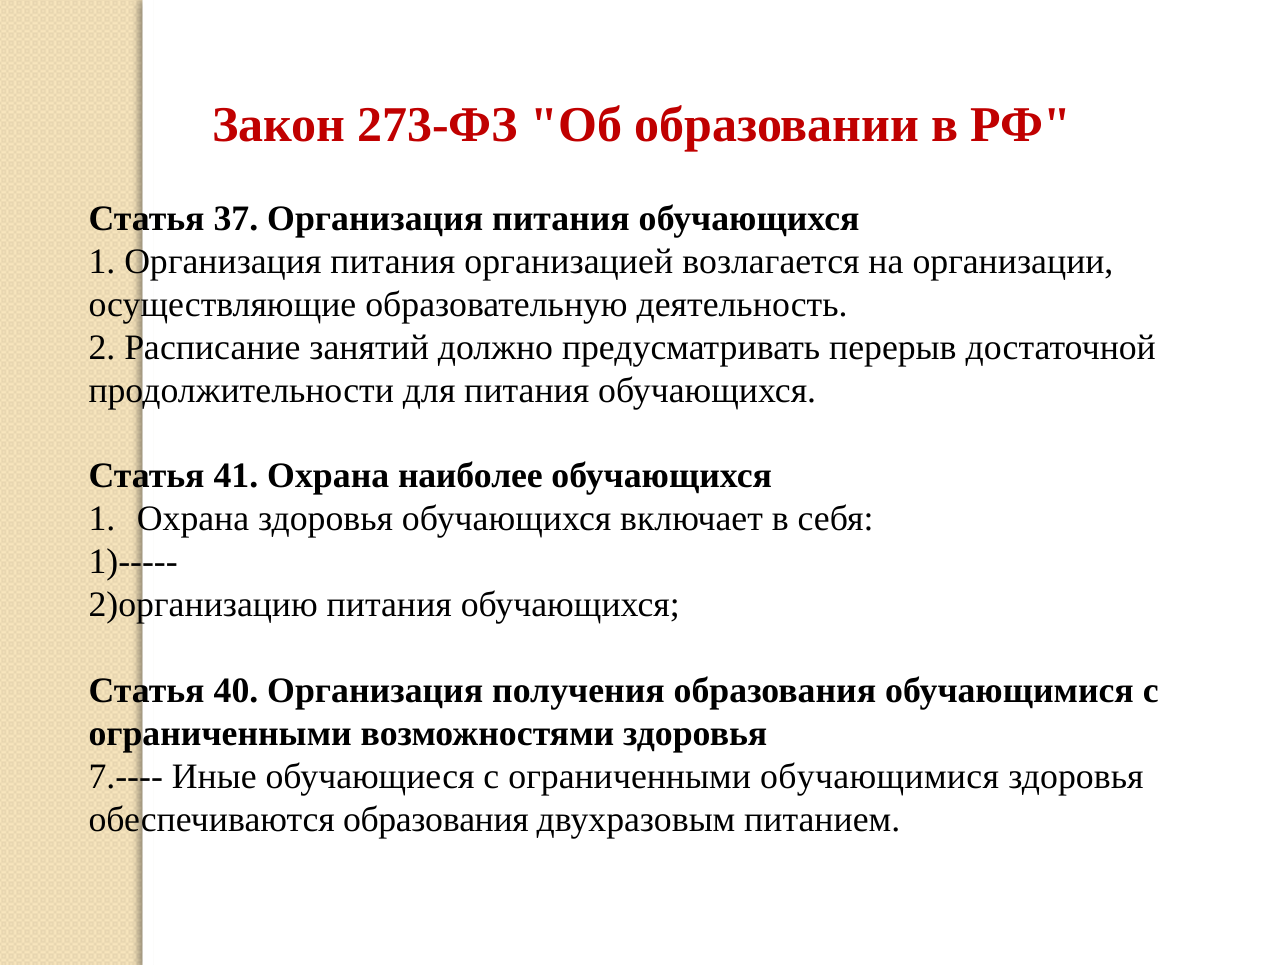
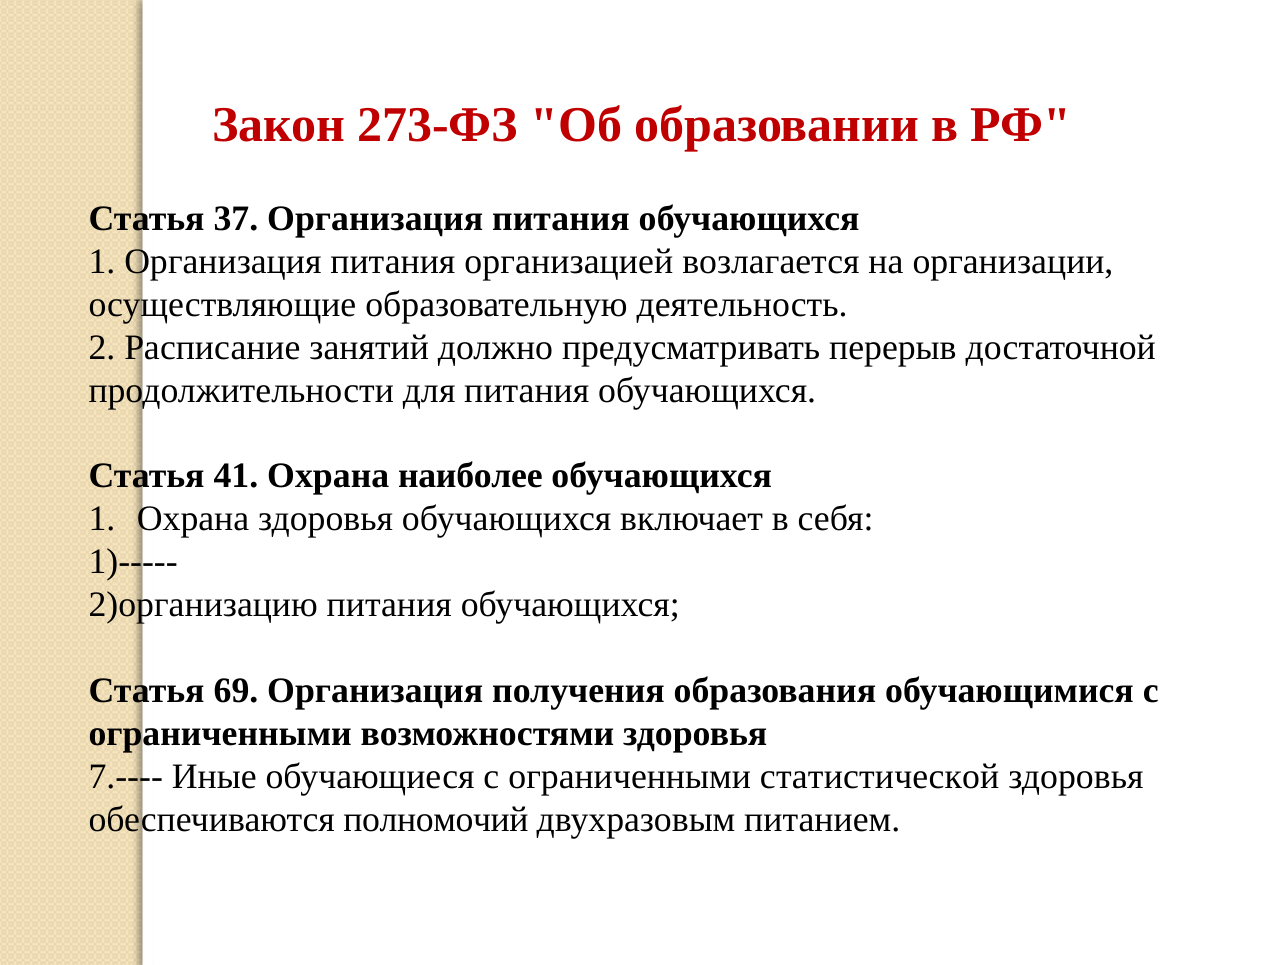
40: 40 -> 69
ограниченными обучающимися: обучающимися -> статистической
обеспечиваются образования: образования -> полномочий
